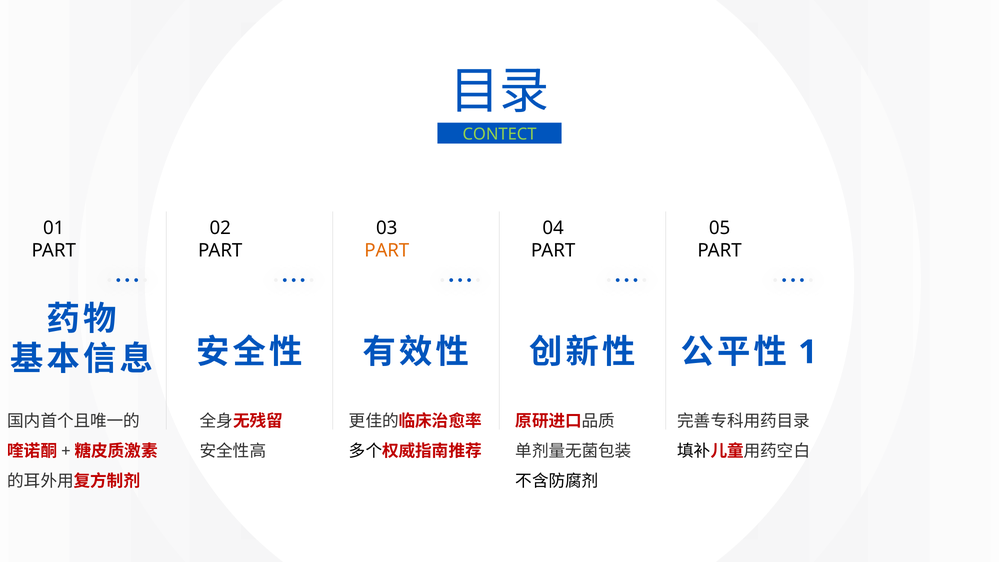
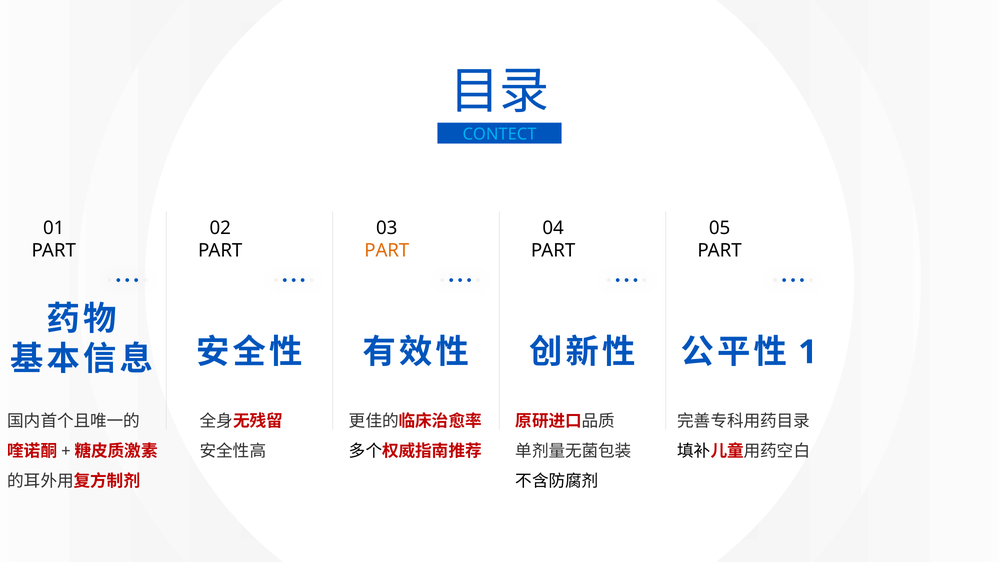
CONTECT colour: light green -> light blue
